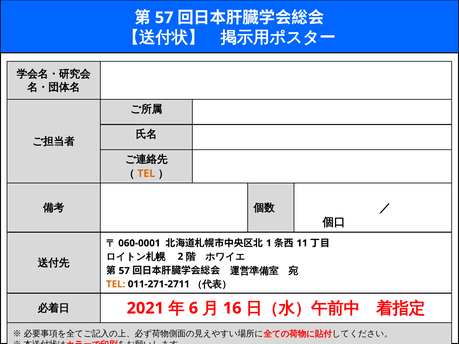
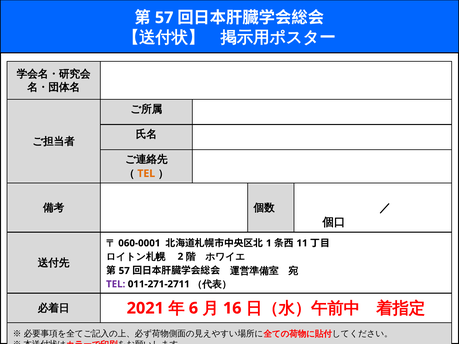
TEL at (116, 284) colour: orange -> purple
